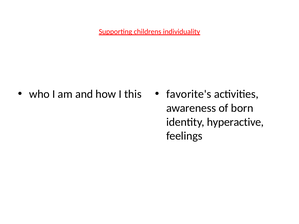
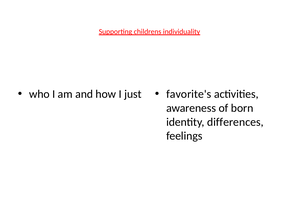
this: this -> just
hyperactive: hyperactive -> differences
